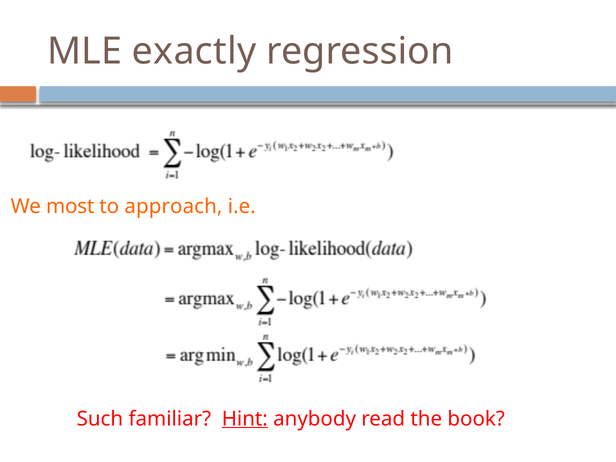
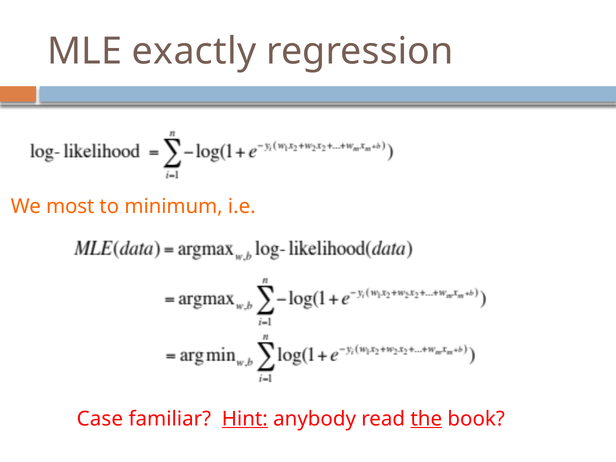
approach: approach -> minimum
Such: Such -> Case
the underline: none -> present
